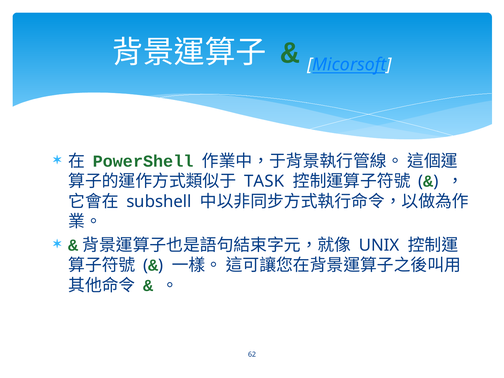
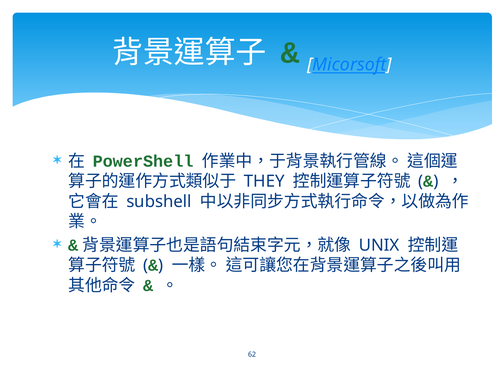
TASK: TASK -> THEY
